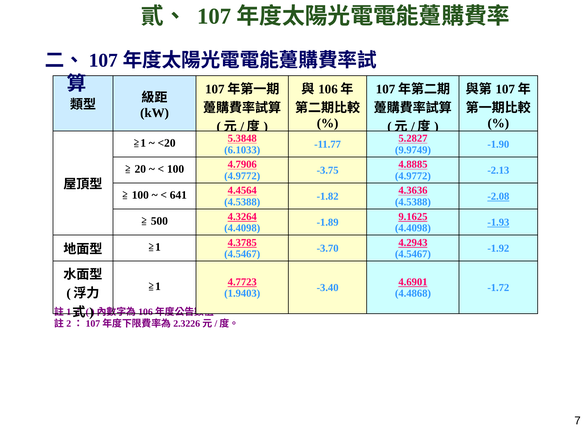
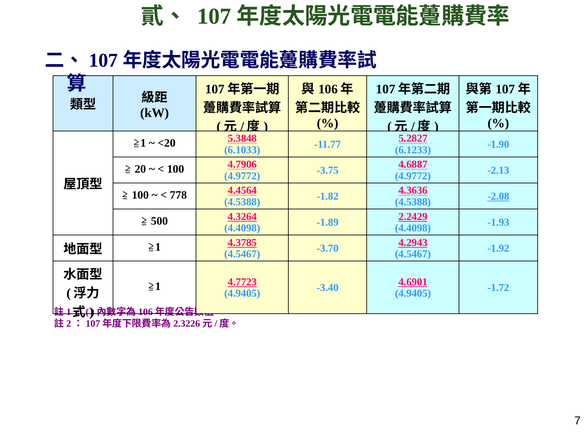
9.9749: 9.9749 -> 6.1233
4.8885: 4.8885 -> 4.6887
641: 641 -> 778
9.1625: 9.1625 -> 2.2429
-1.93 underline: present -> none
1.9403 at (242, 294): 1.9403 -> 4.9405
4.4868 at (413, 294): 4.4868 -> 4.9405
